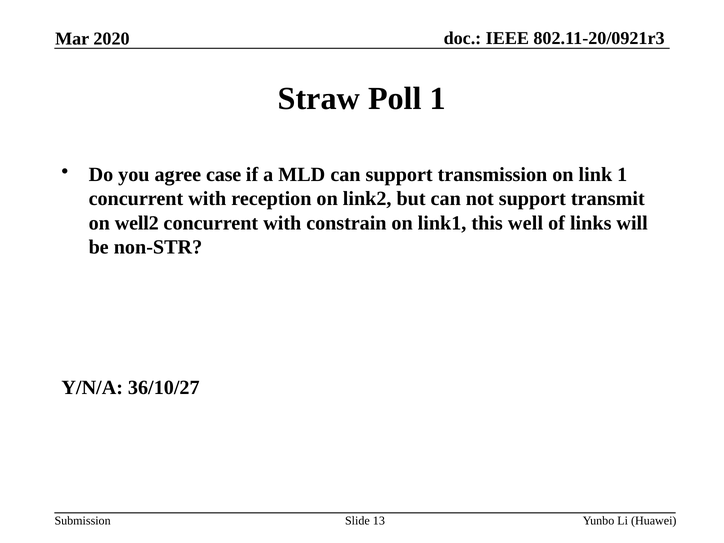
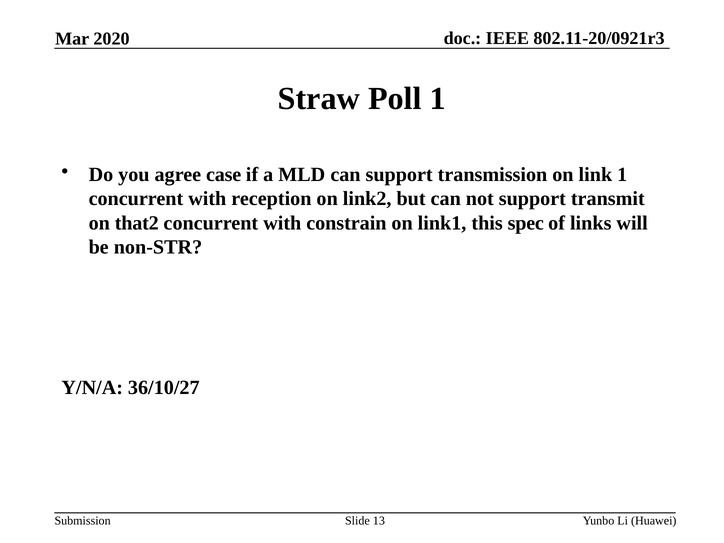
well2: well2 -> that2
well: well -> spec
